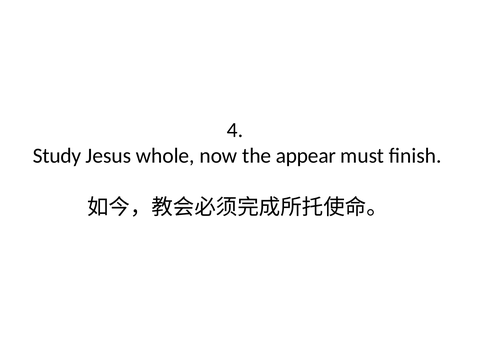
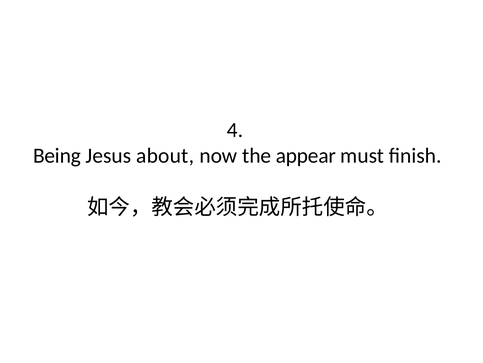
Study: Study -> Being
whole: whole -> about
